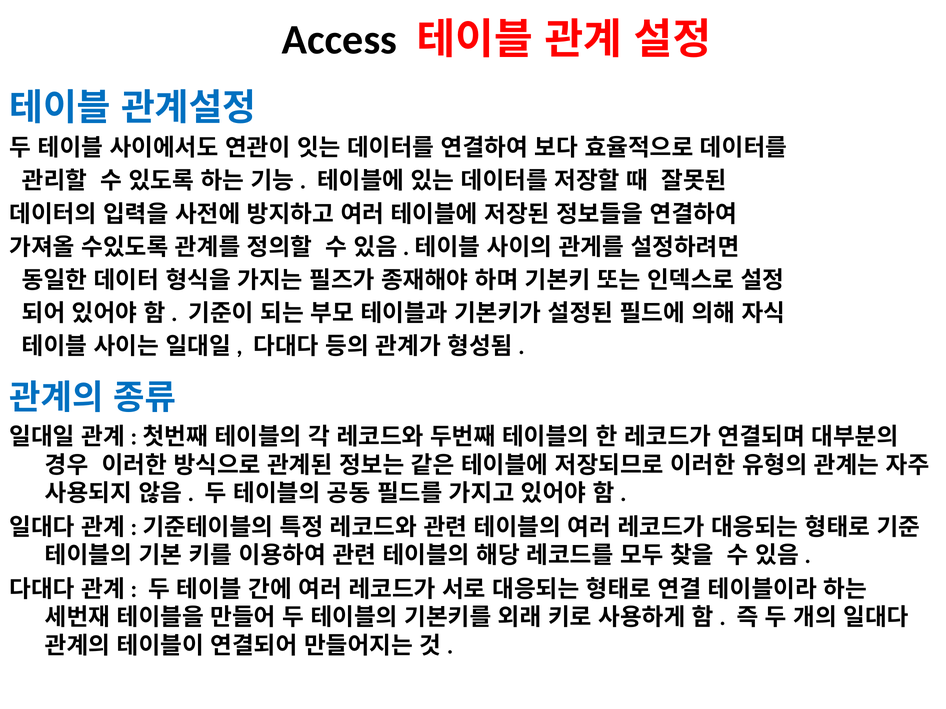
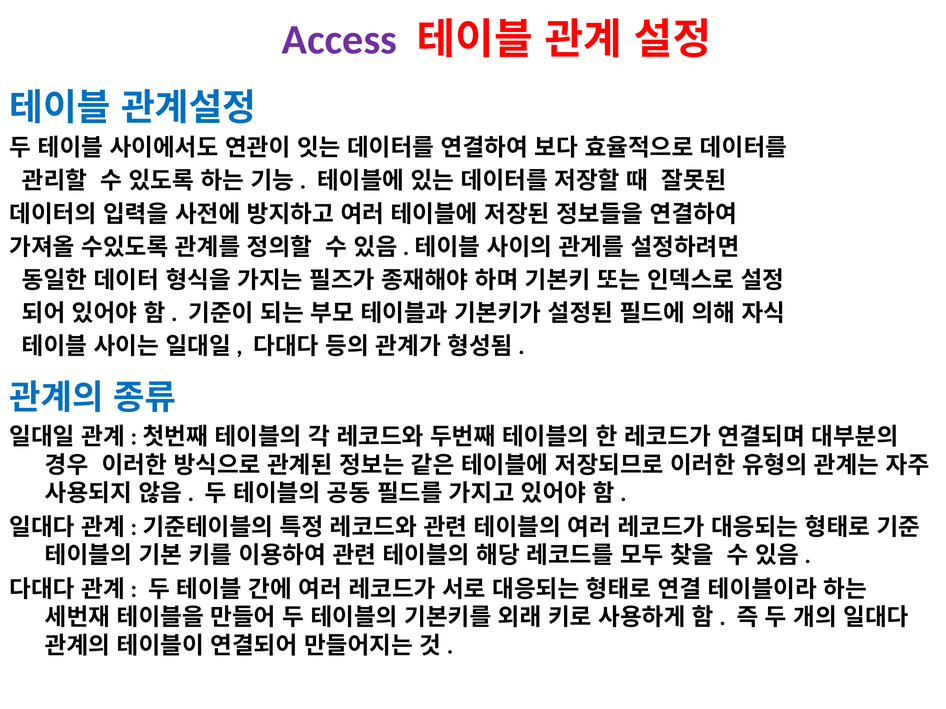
Access colour: black -> purple
